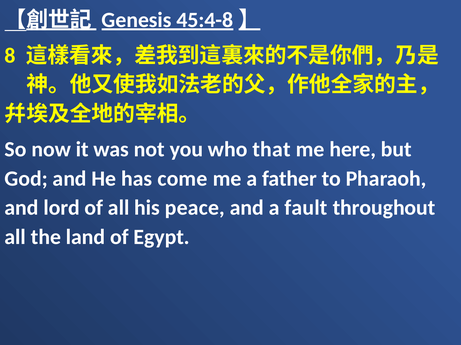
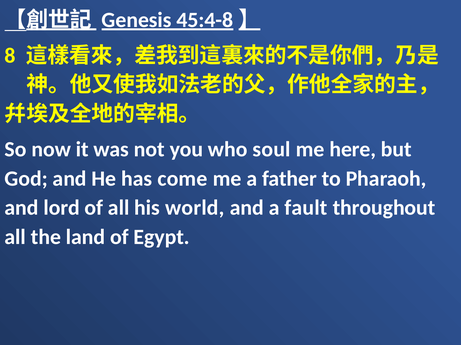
that: that -> soul
peace: peace -> world
